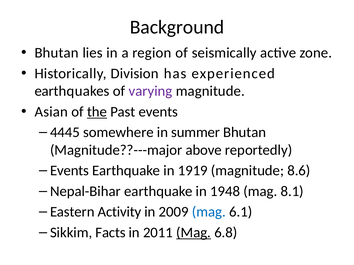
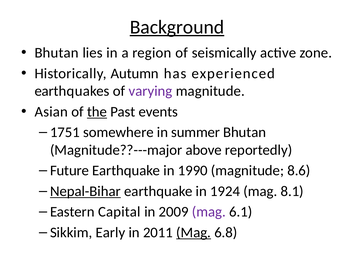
Background underline: none -> present
Division: Division -> Autumn
4445: 4445 -> 1751
Events at (69, 171): Events -> Future
1919: 1919 -> 1990
Nepal-Bihar underline: none -> present
1948: 1948 -> 1924
Activity: Activity -> Capital
mag at (209, 212) colour: blue -> purple
Facts: Facts -> Early
